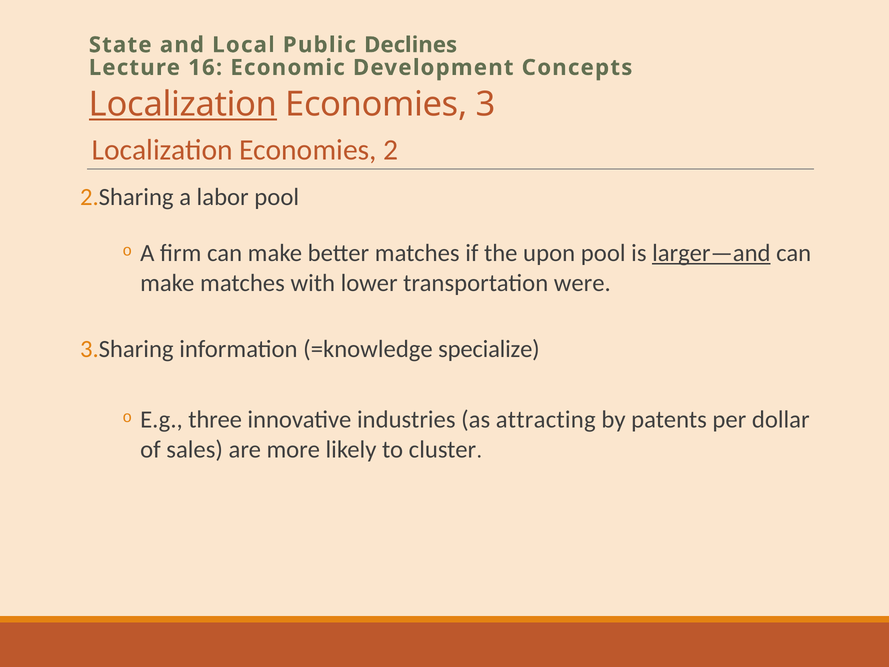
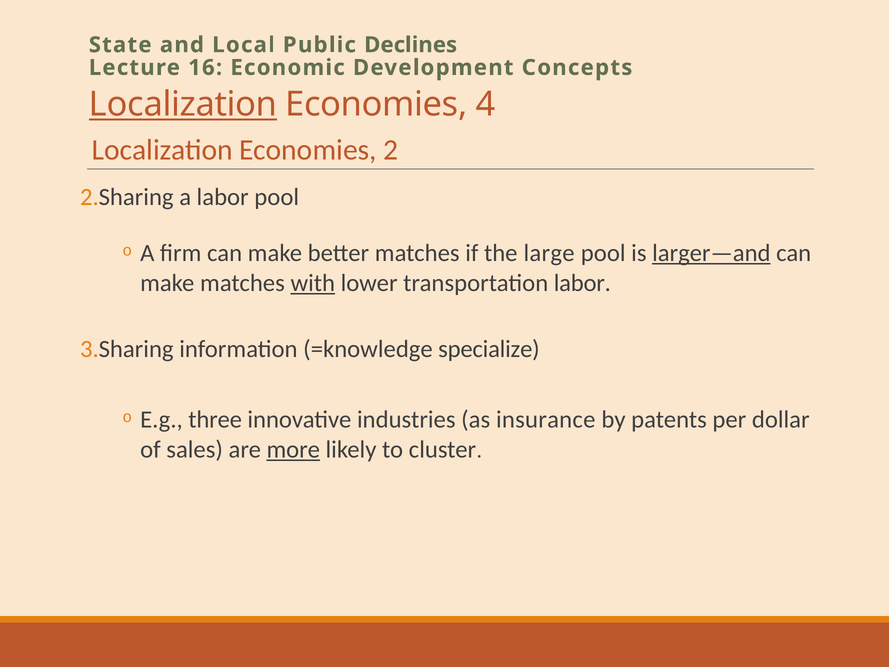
3: 3 -> 4
upon: upon -> large
with underline: none -> present
transportation were: were -> labor
attracting: attracting -> insurance
more underline: none -> present
